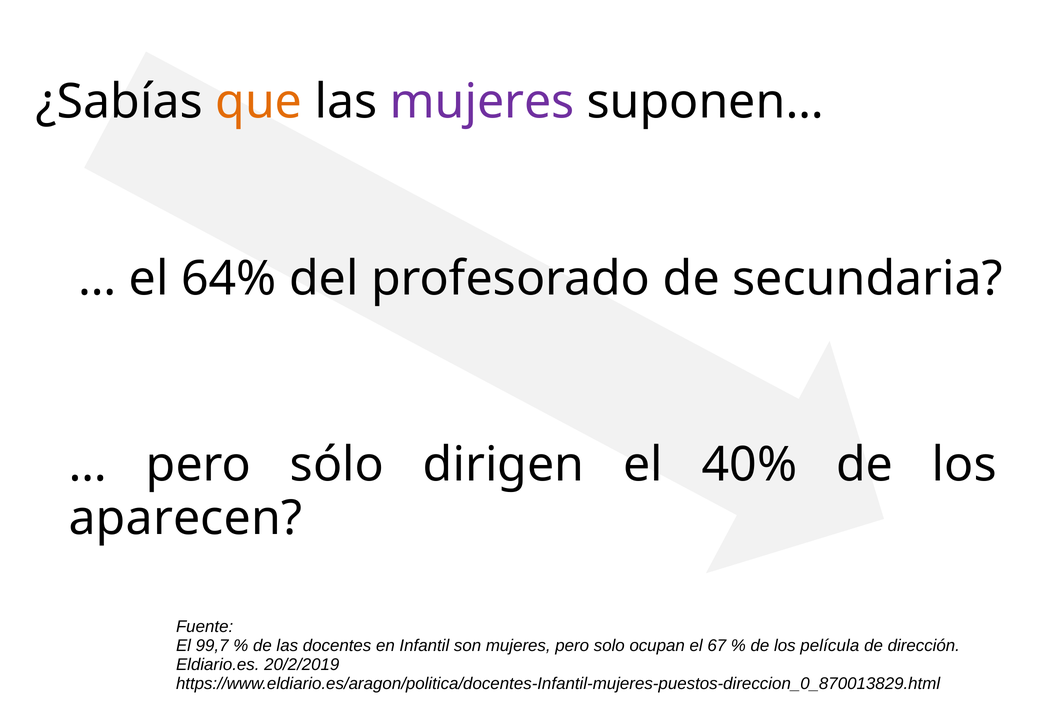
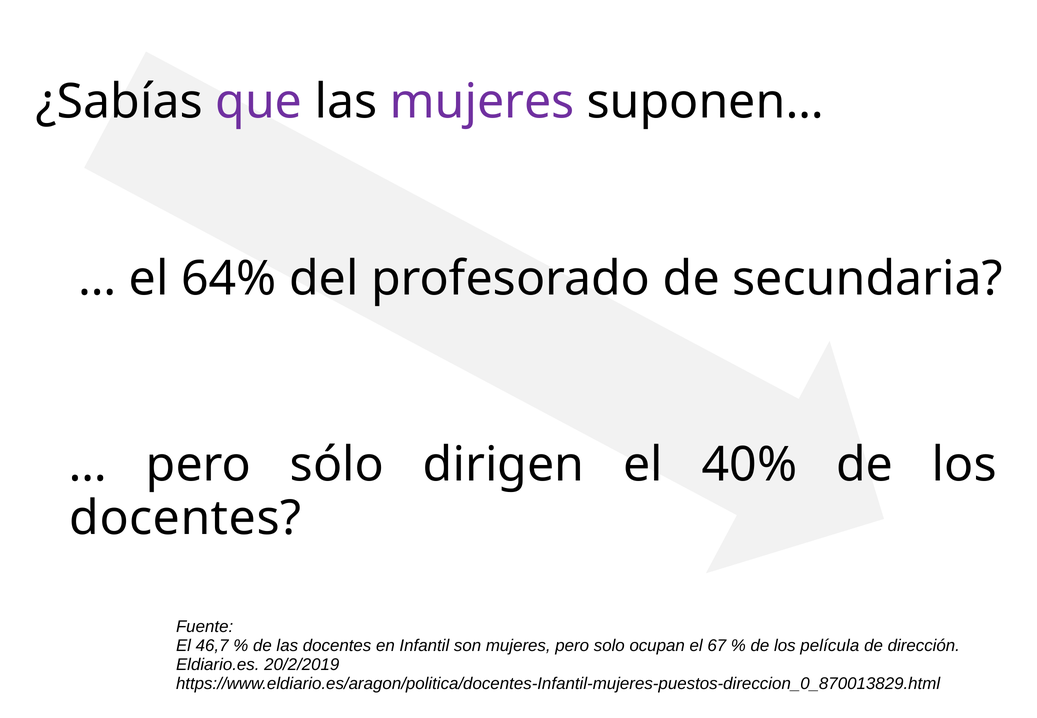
que colour: orange -> purple
aparecen at (185, 518): aparecen -> docentes
99,7: 99,7 -> 46,7
